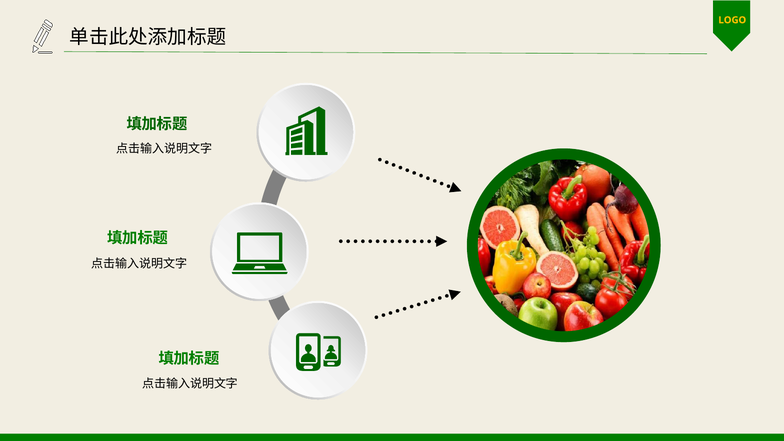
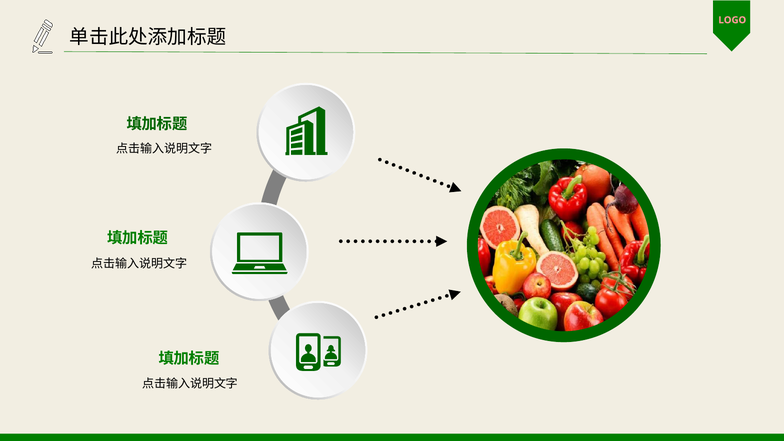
LOGO colour: yellow -> pink
